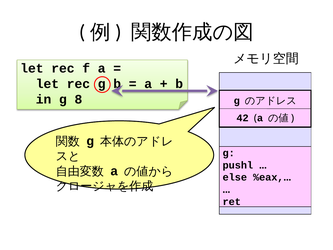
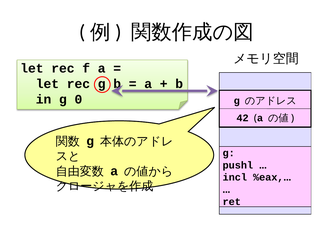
8: 8 -> 0
else: else -> incl
